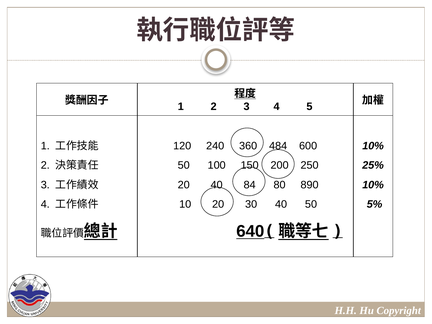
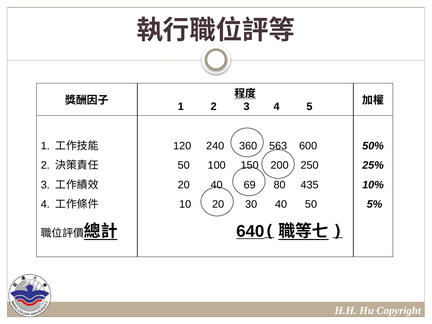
484: 484 -> 563
10% at (373, 146): 10% -> 50%
84: 84 -> 69
890: 890 -> 435
